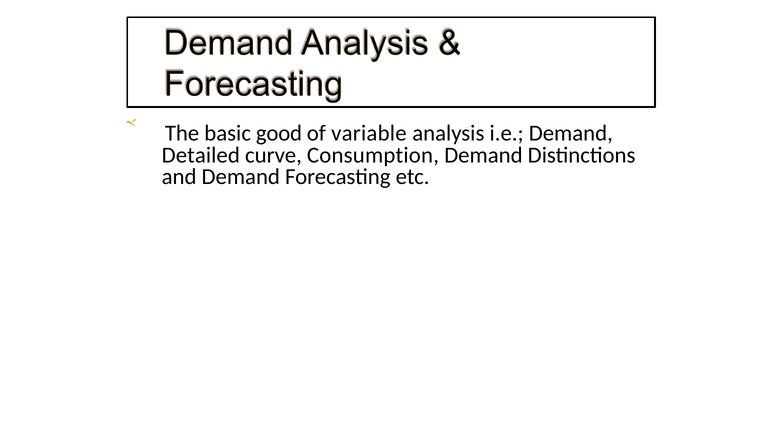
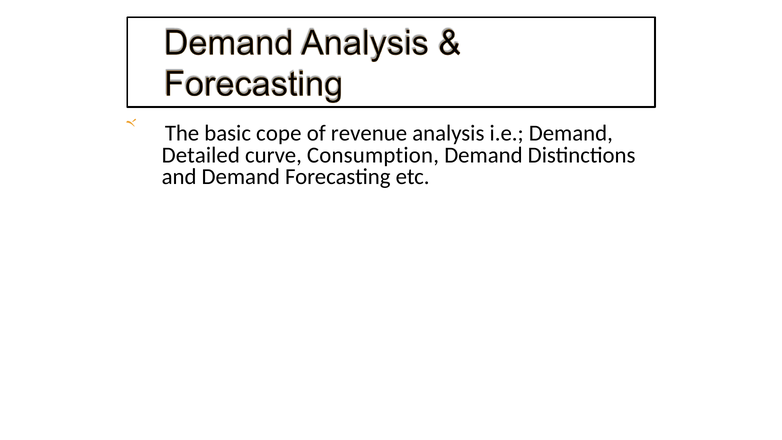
good: good -> cope
variable: variable -> revenue
